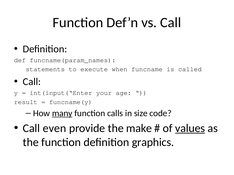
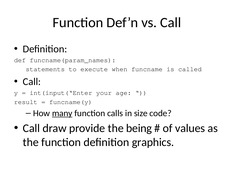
even: even -> draw
make: make -> being
values underline: present -> none
